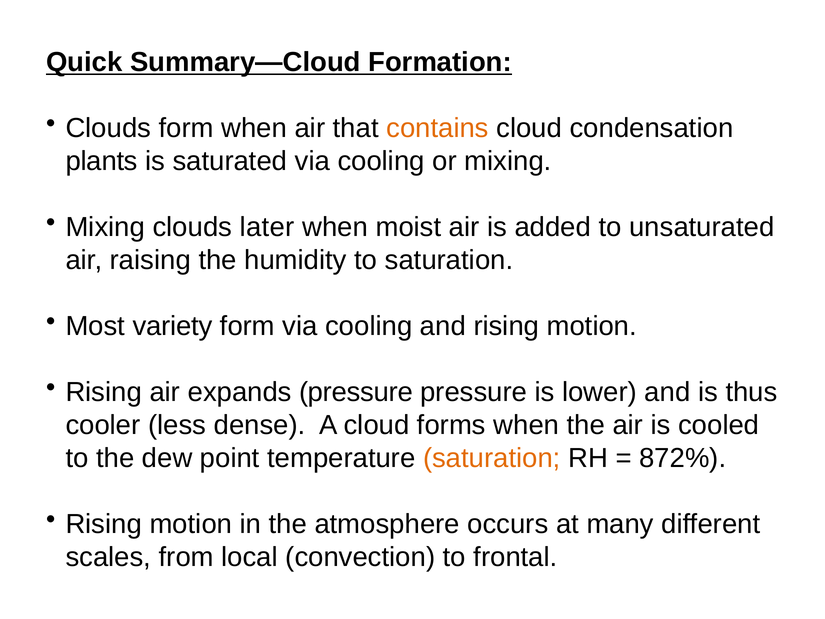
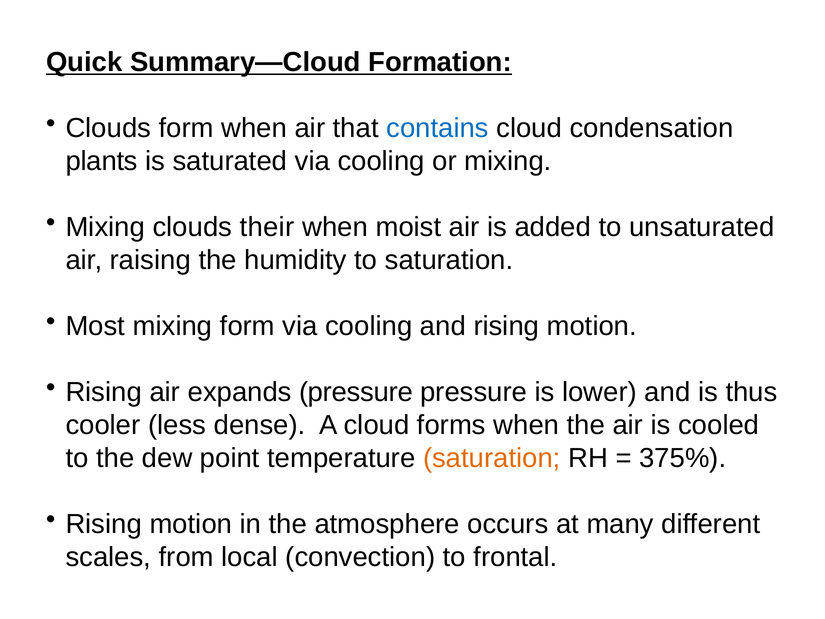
contains colour: orange -> blue
later: later -> their
Most variety: variety -> mixing
872%: 872% -> 375%
